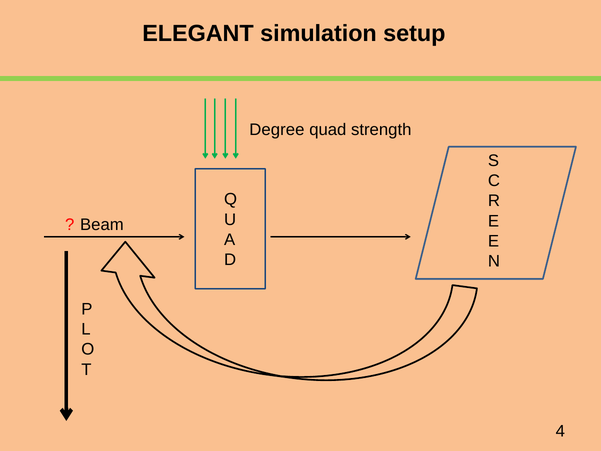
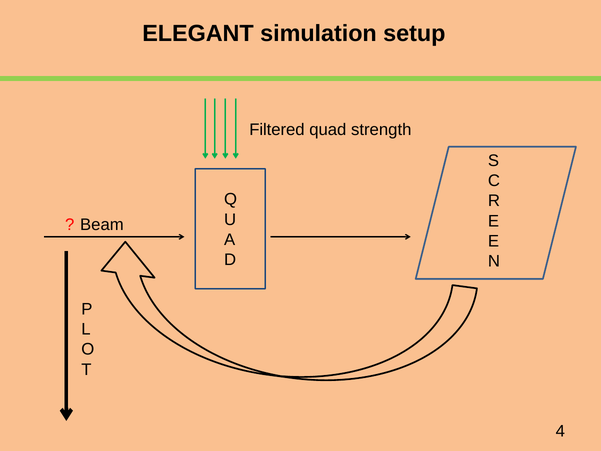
Degree: Degree -> Filtered
